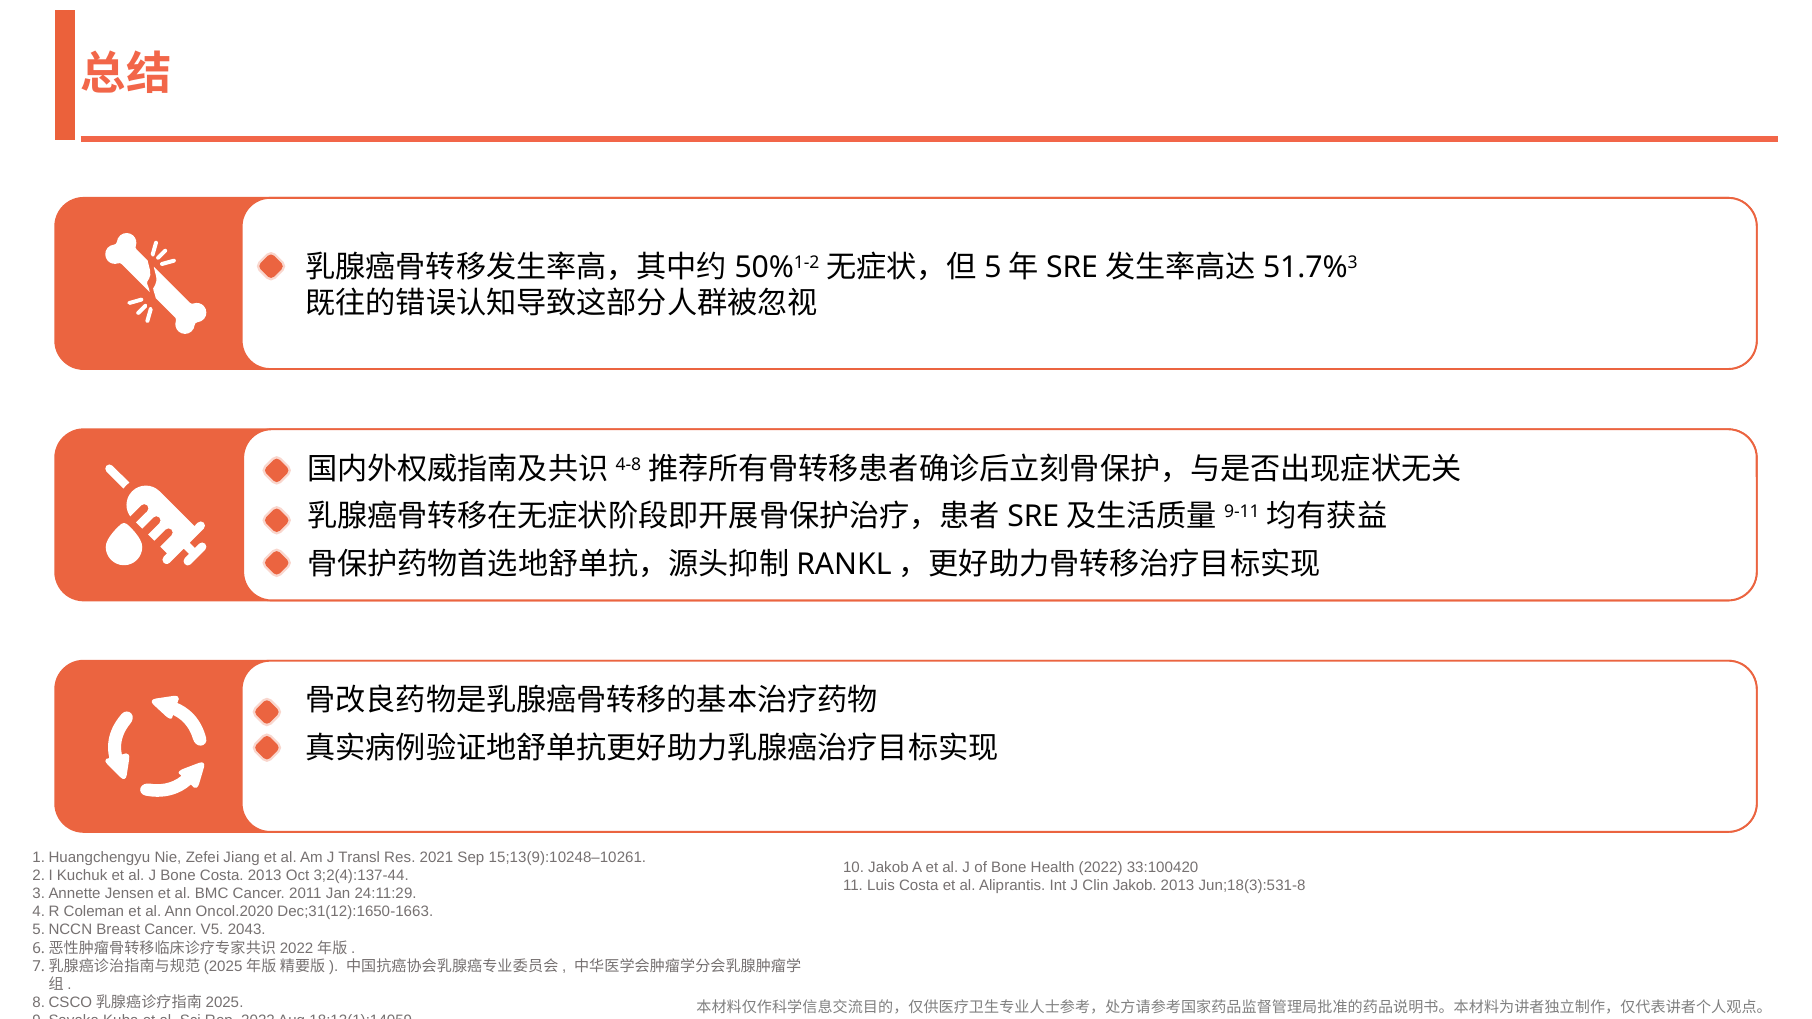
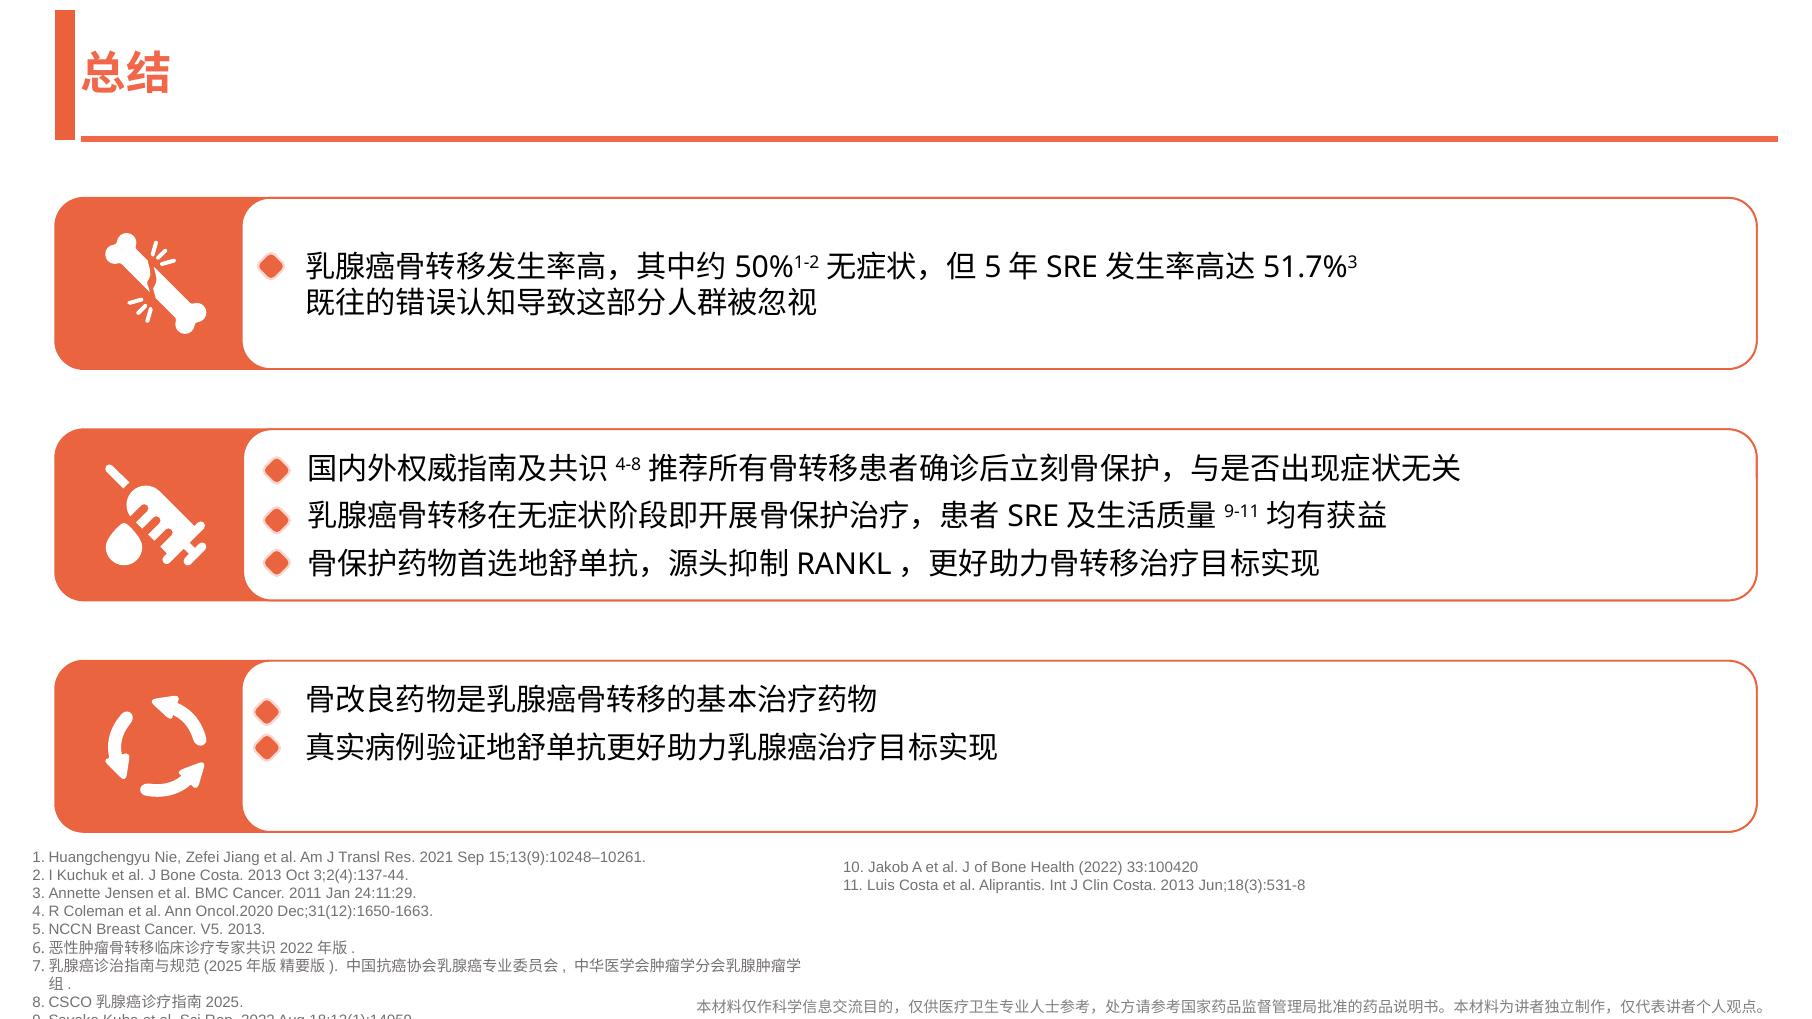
Clin Jakob: Jakob -> Costa
V5 2043: 2043 -> 2013
